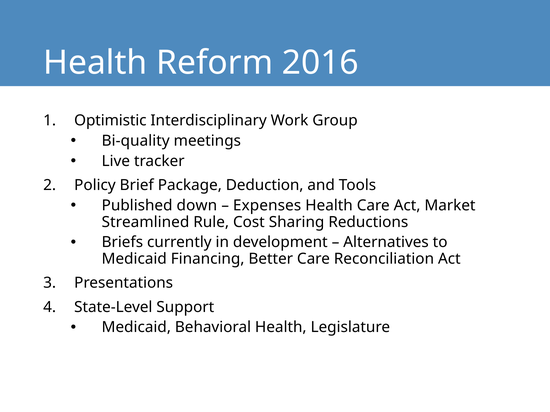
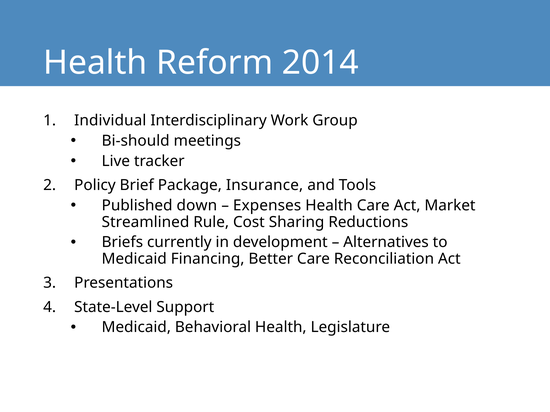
2016: 2016 -> 2014
Optimistic: Optimistic -> Individual
Bi-quality: Bi-quality -> Bi-should
Deduction: Deduction -> Insurance
